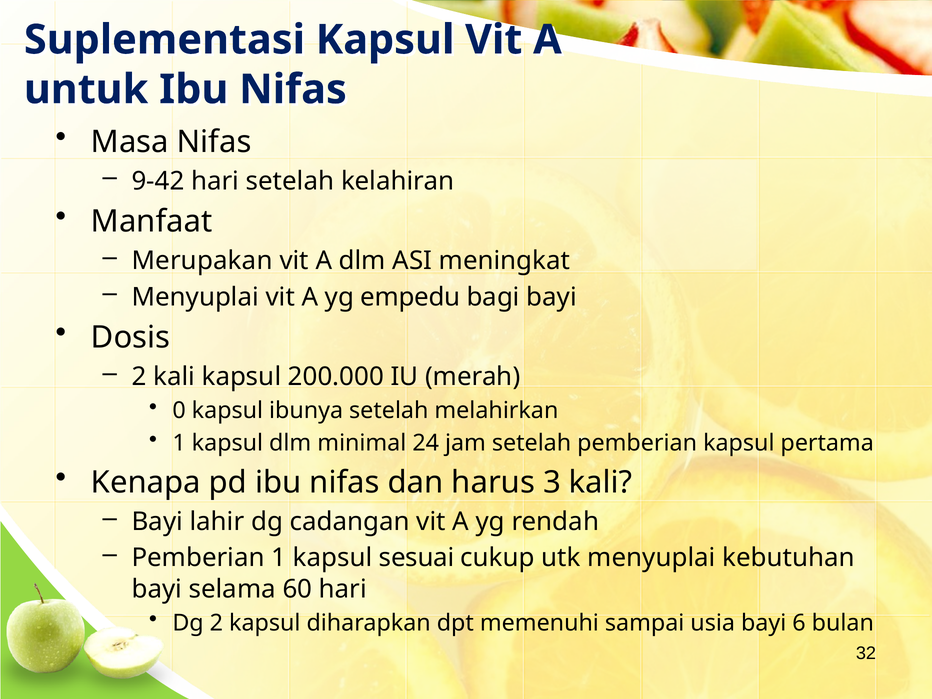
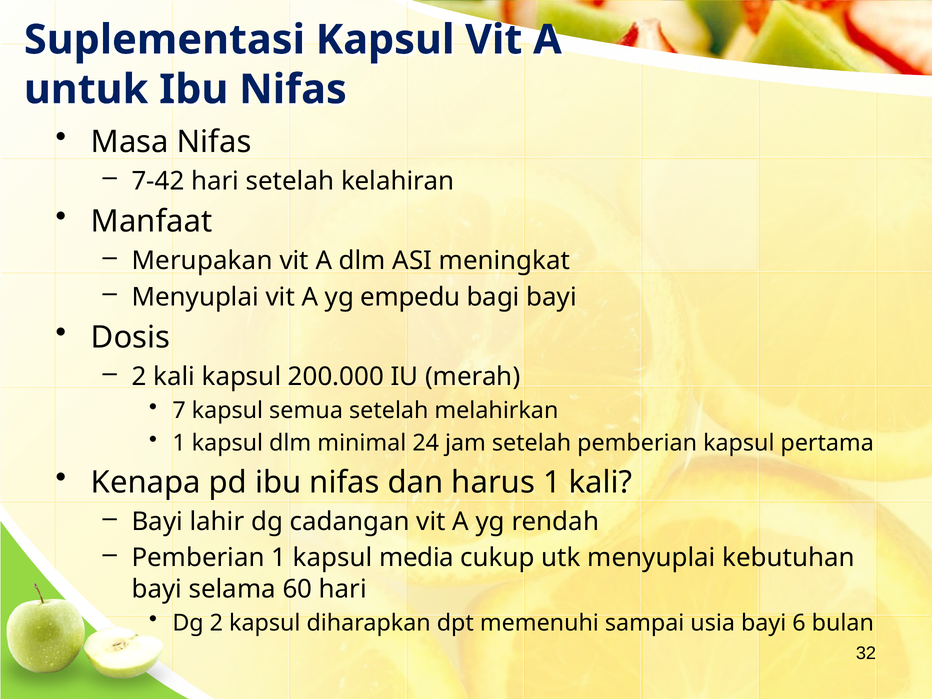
9-42: 9-42 -> 7-42
0: 0 -> 7
ibunya: ibunya -> semua
harus 3: 3 -> 1
sesuai: sesuai -> media
